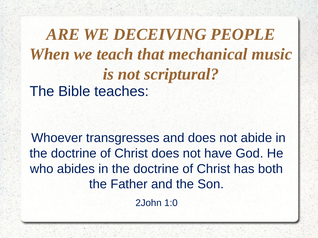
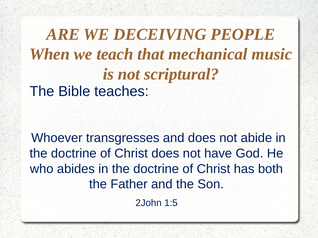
1:0: 1:0 -> 1:5
